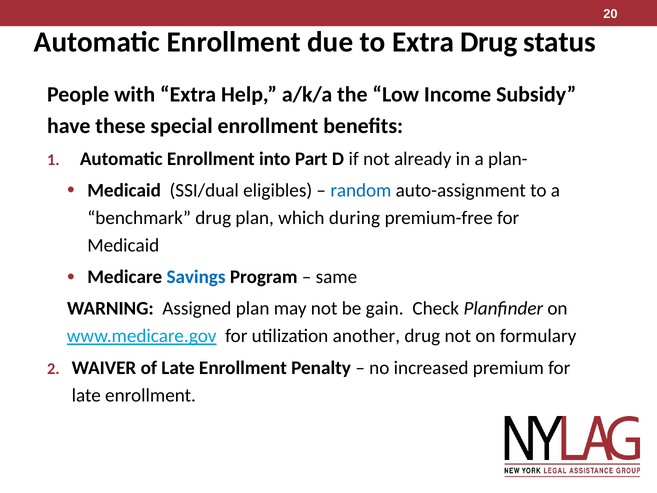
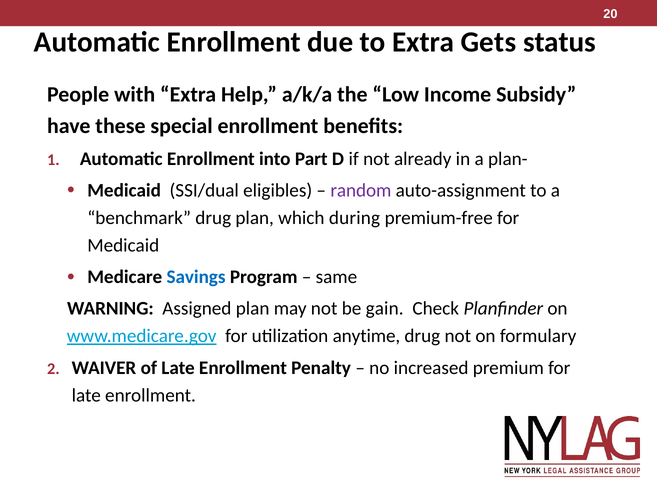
Extra Drug: Drug -> Gets
random colour: blue -> purple
another: another -> anytime
